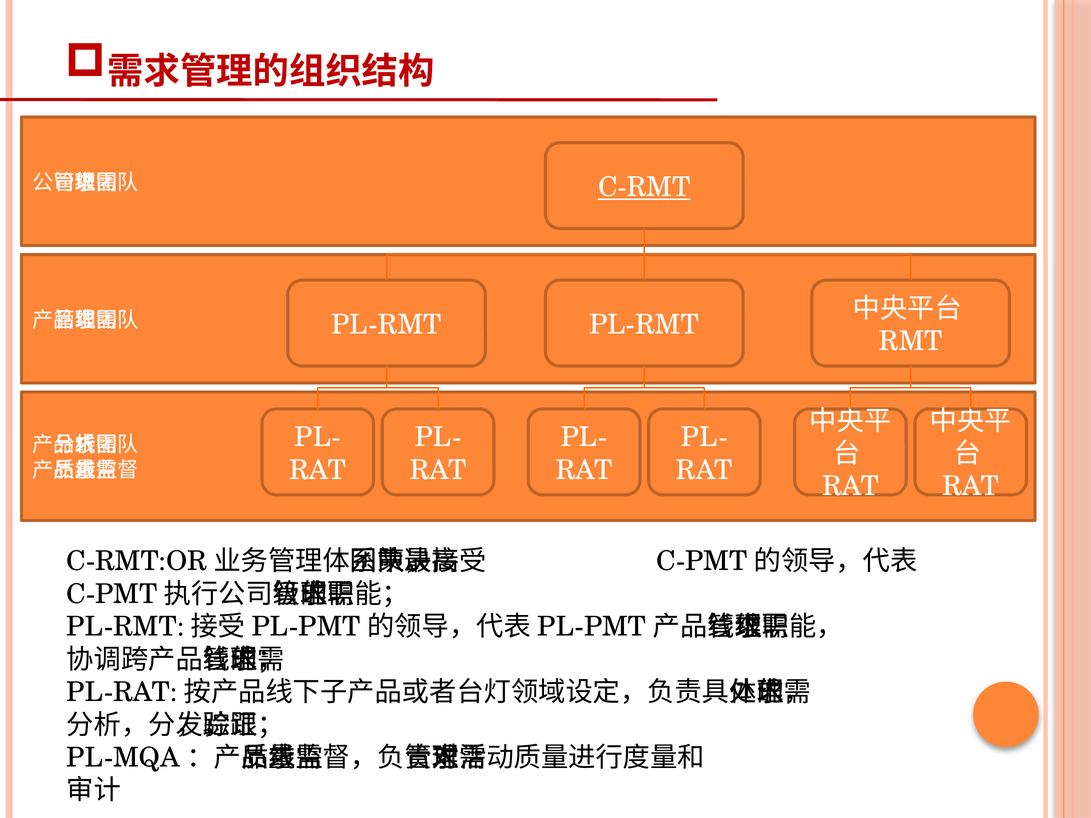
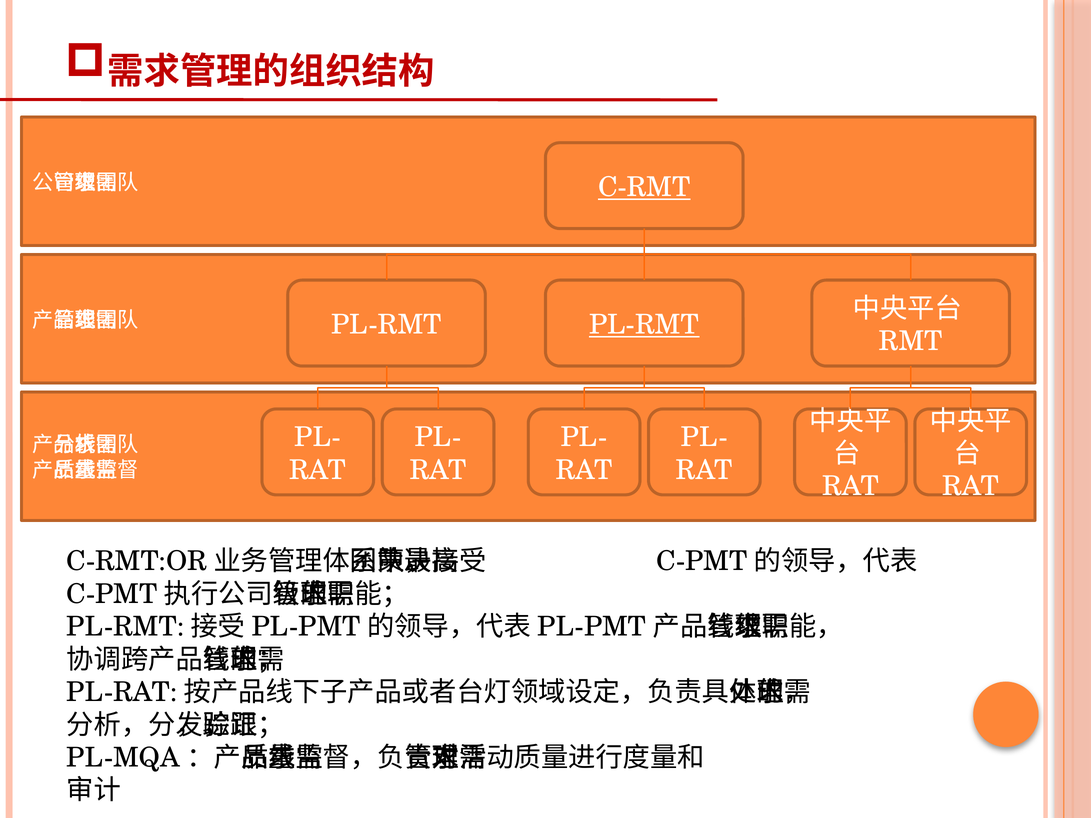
PL-RMT at (644, 325) underline: none -> present
